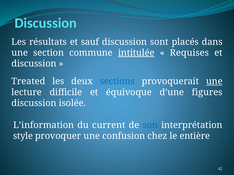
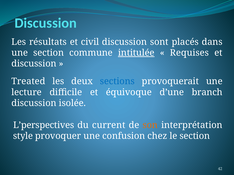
sauf: sauf -> civil
une at (214, 82) underline: present -> none
figures: figures -> branch
L’information: L’information -> L’perspectives
son colour: blue -> orange
le entière: entière -> section
